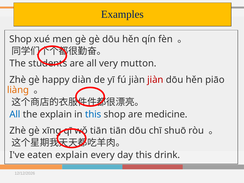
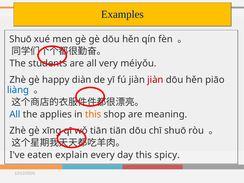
Shop at (21, 39): Shop -> Shuō
mutton: mutton -> méiyǒu
liàng colour: orange -> blue
the explain: explain -> applies
this at (93, 114) colour: blue -> orange
medicine: medicine -> meaning
drink: drink -> spicy
